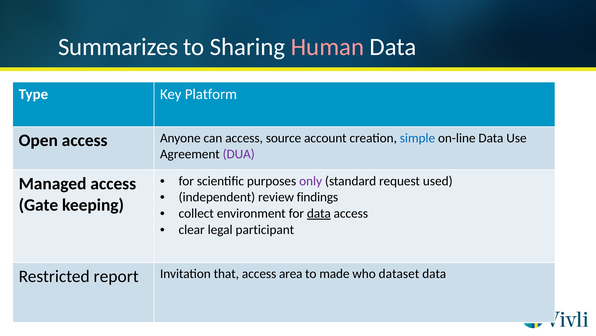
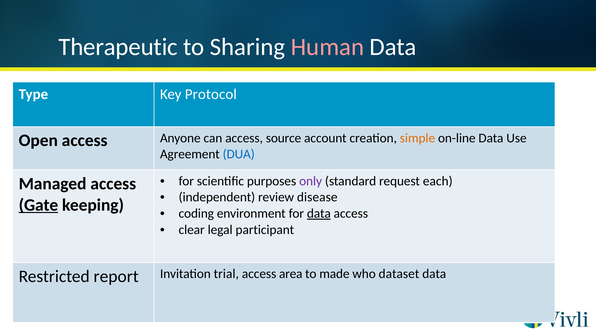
Summarizes: Summarizes -> Therapeutic
Platform: Platform -> Protocol
simple colour: blue -> orange
DUA colour: purple -> blue
used: used -> each
findings: findings -> disease
Gate underline: none -> present
collect: collect -> coding
that: that -> trial
